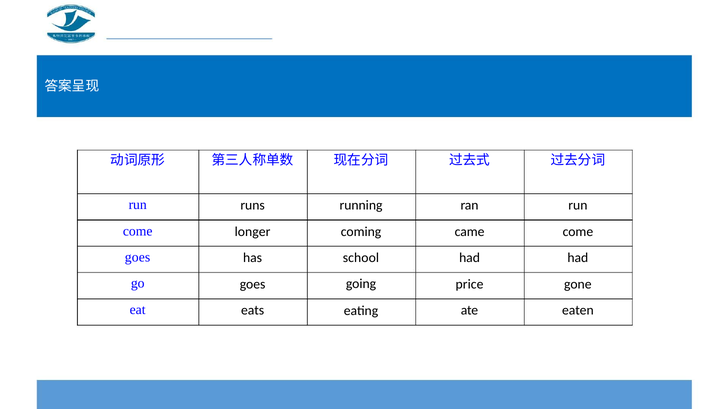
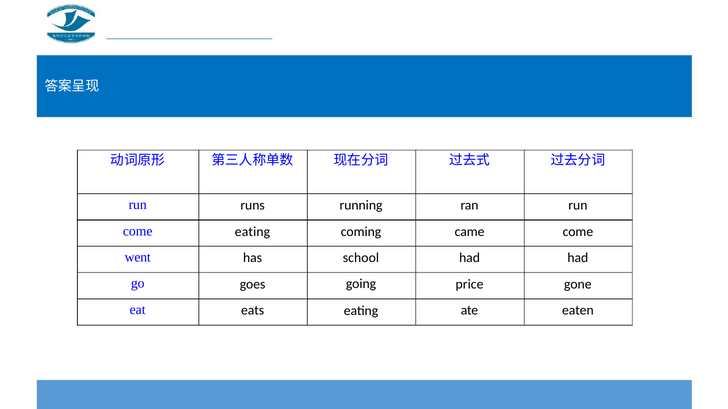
longer at (253, 232): longer -> eating
goes at (138, 257): goes -> went
